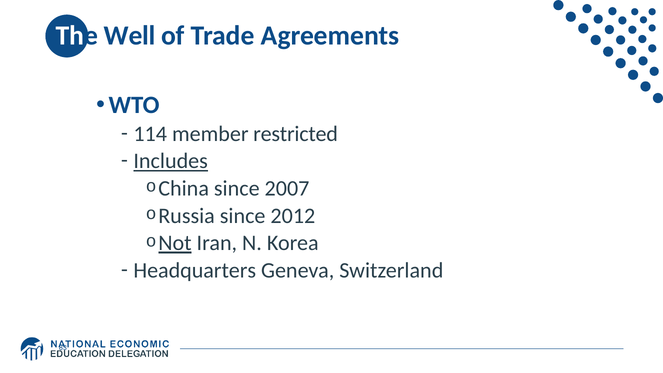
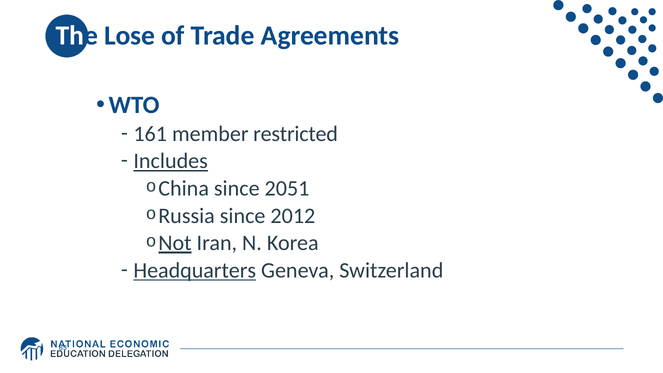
Well: Well -> Lose
114: 114 -> 161
2007: 2007 -> 2051
Headquarters underline: none -> present
